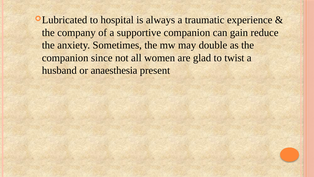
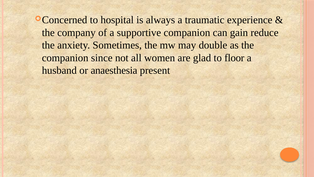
Lubricated: Lubricated -> Concerned
twist: twist -> floor
